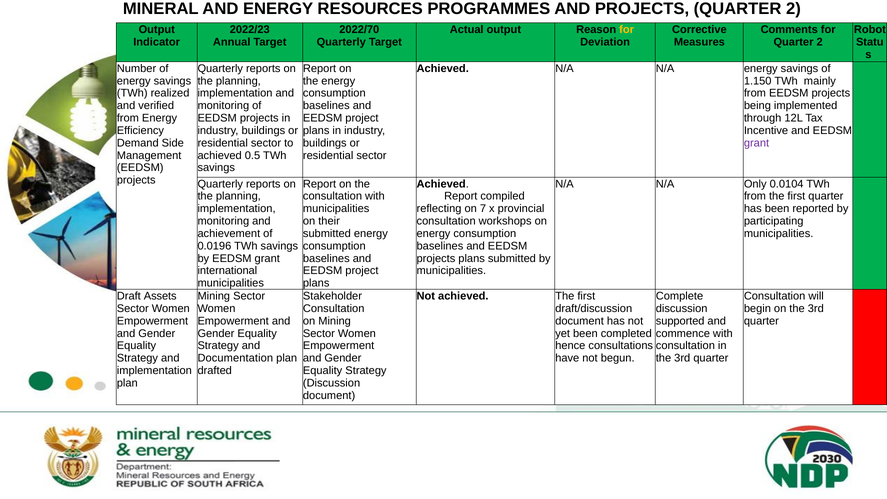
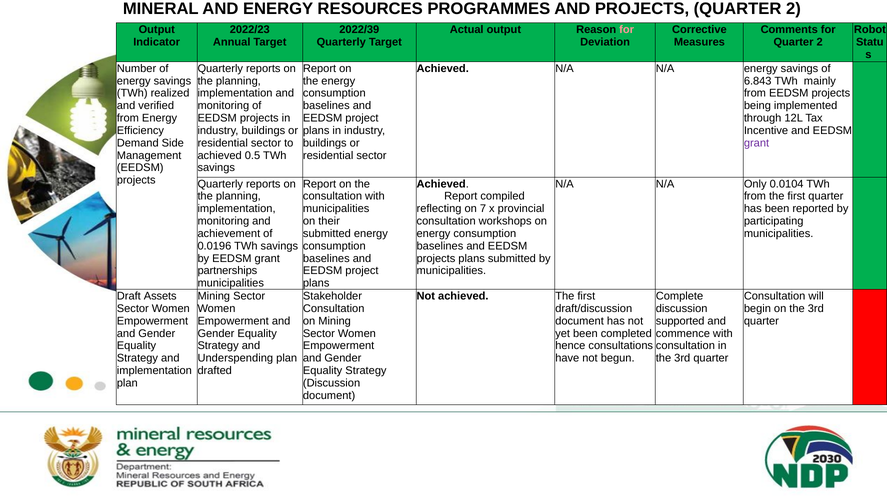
2022/70: 2022/70 -> 2022/39
for at (627, 30) colour: yellow -> pink
1.150: 1.150 -> 6.843
international: international -> partnerships
Documentation: Documentation -> Underspending
